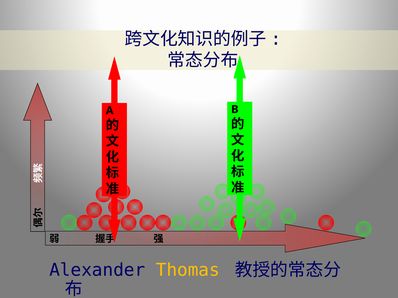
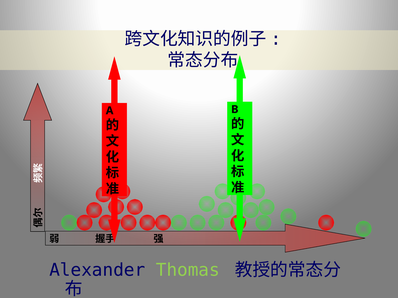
Thomas colour: yellow -> light green
